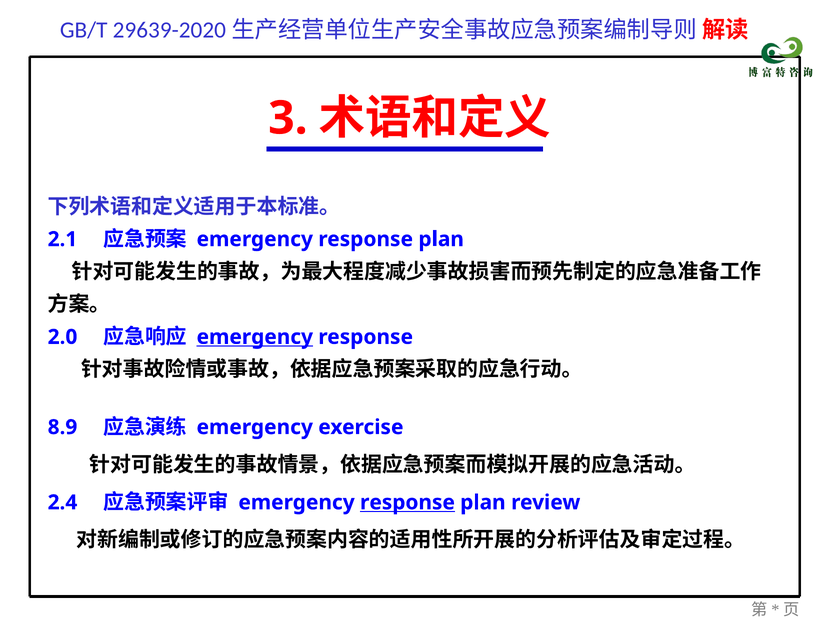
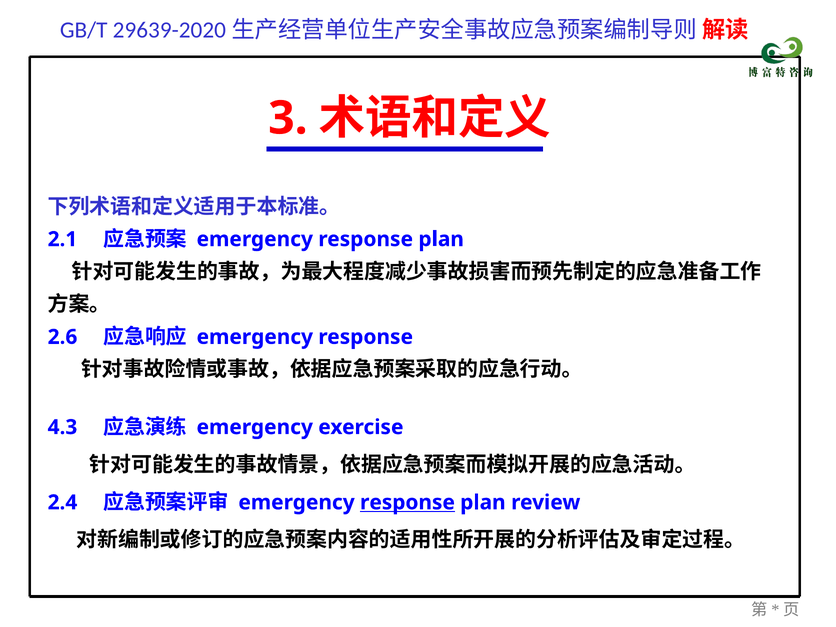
2.0: 2.0 -> 2.6
emergency at (255, 337) underline: present -> none
8.9: 8.9 -> 4.3
